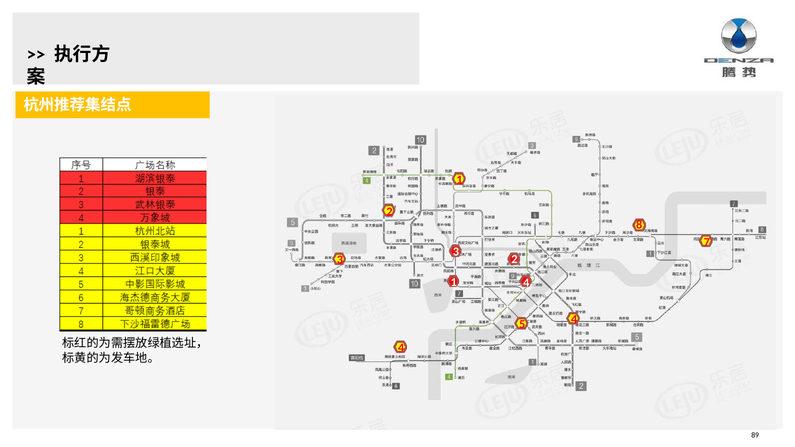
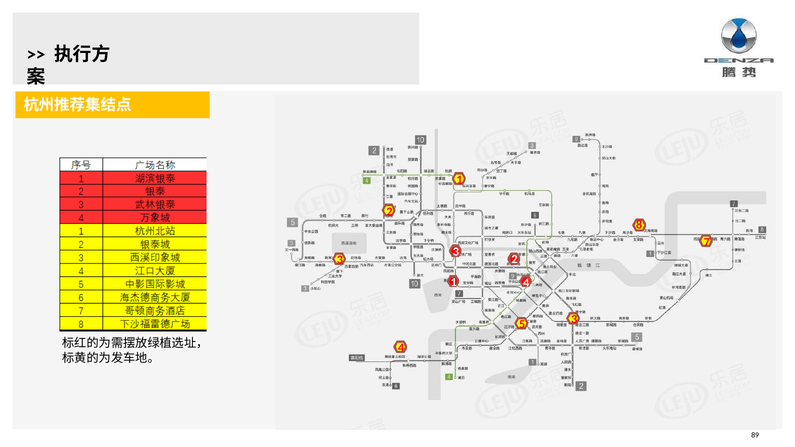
5 4: 4 -> 3
